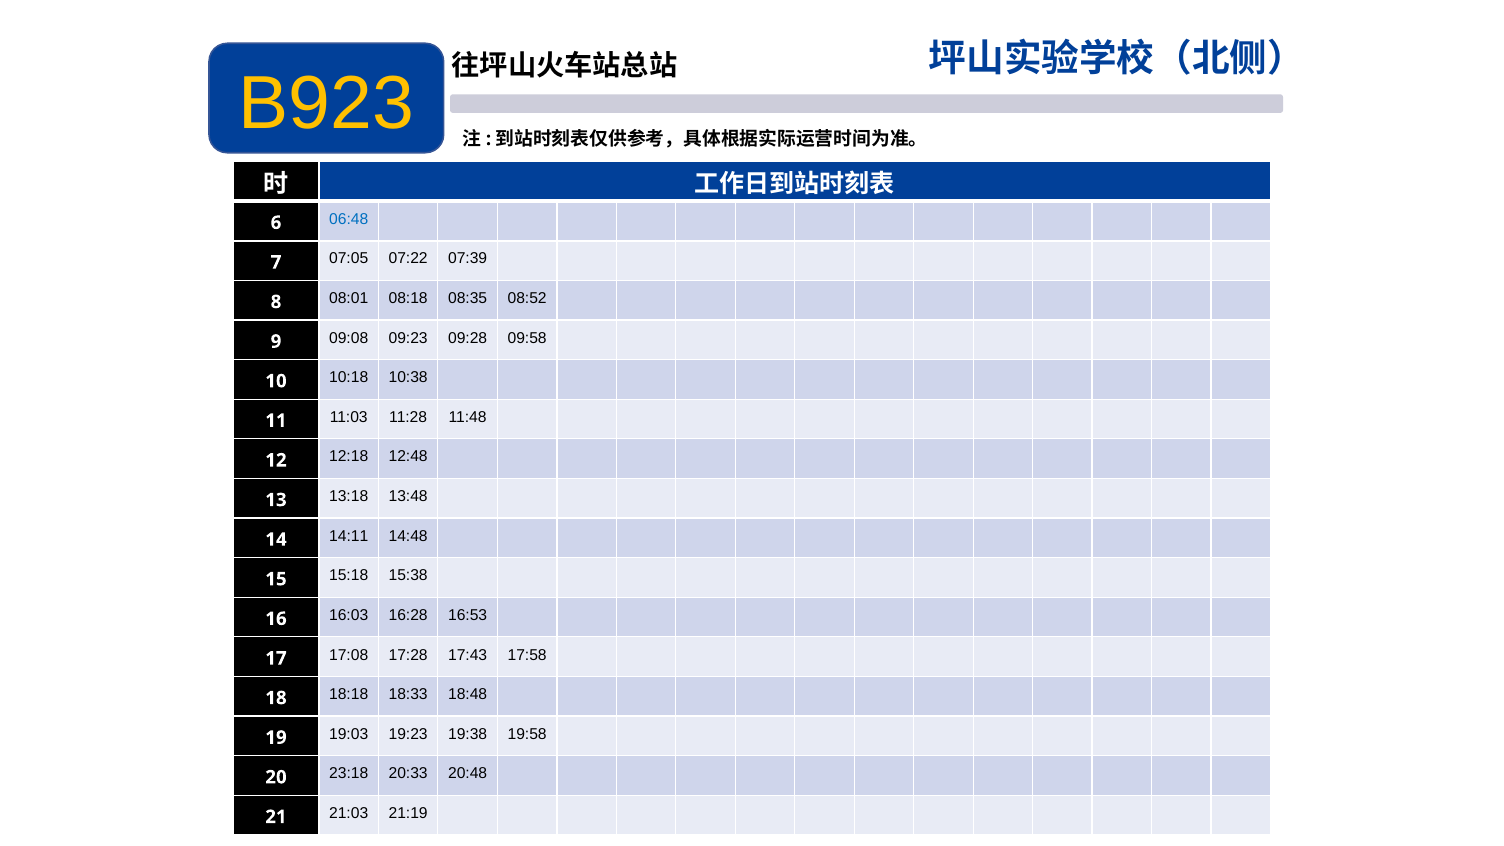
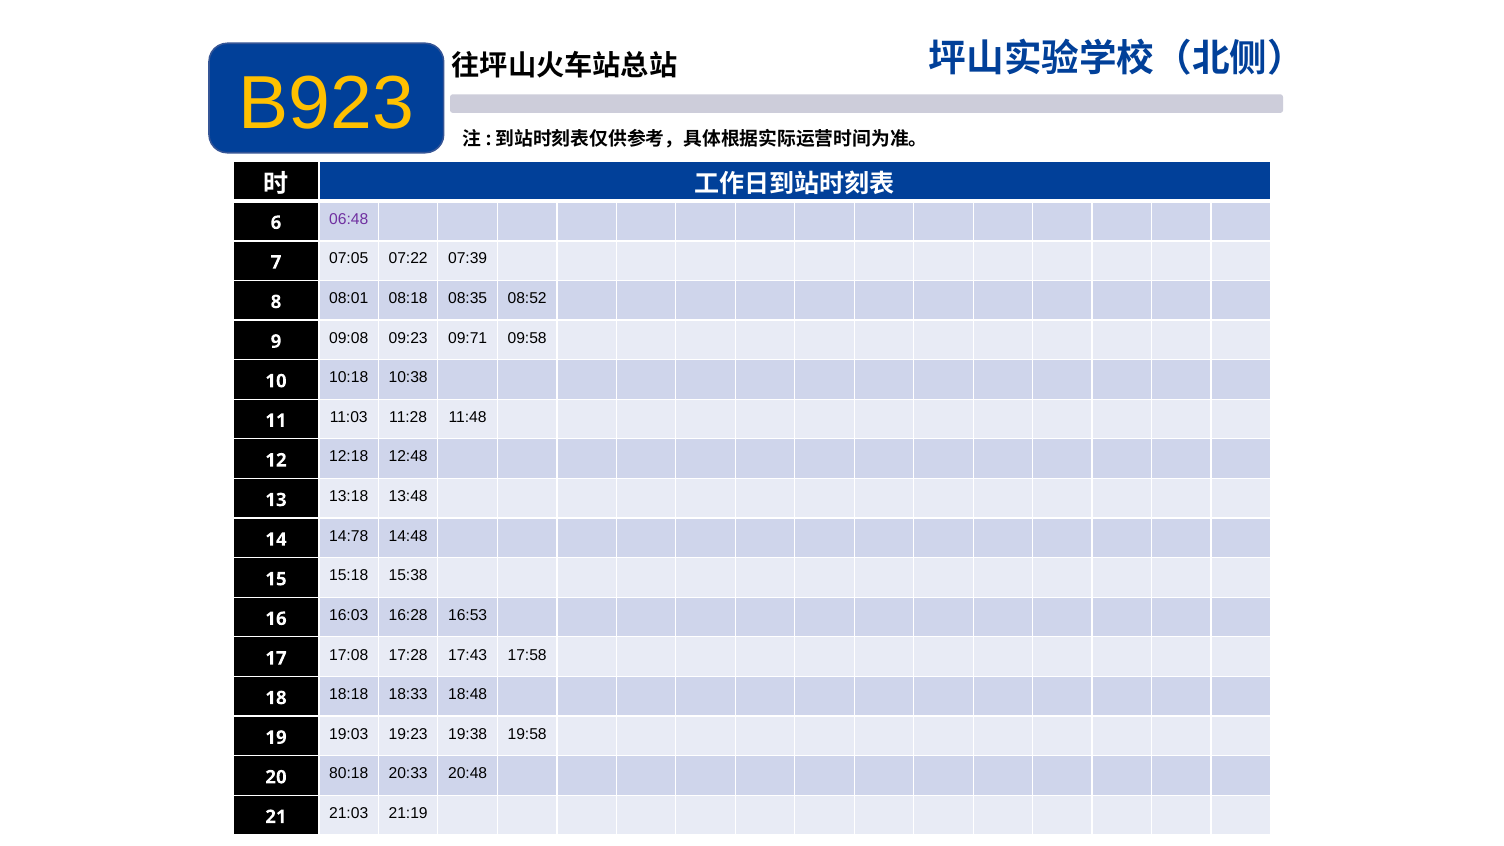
06:48 colour: blue -> purple
09:28: 09:28 -> 09:71
14:11: 14:11 -> 14:78
23:18: 23:18 -> 80:18
